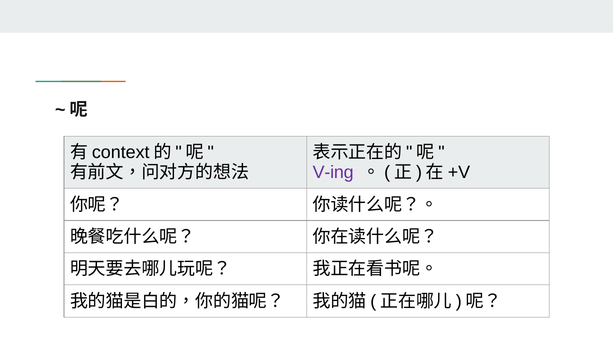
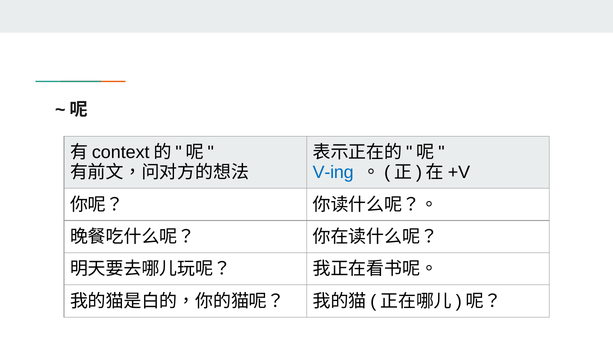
V-ing colour: purple -> blue
